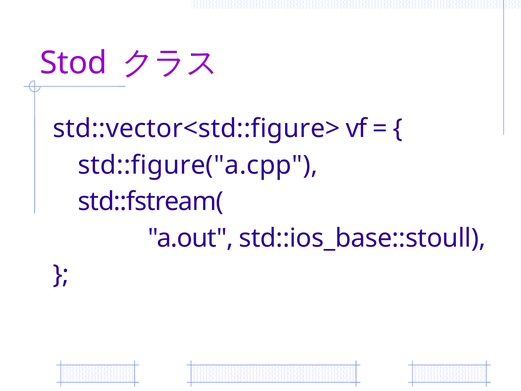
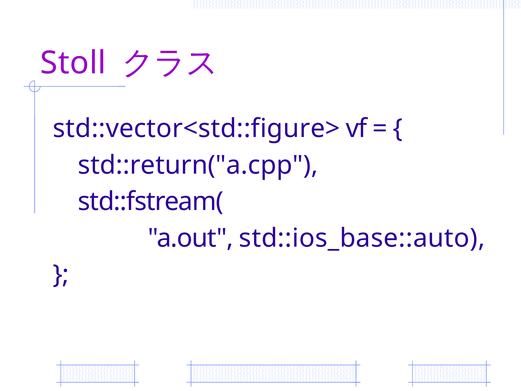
Stod: Stod -> Stoll
std::figure("a.cpp: std::figure("a.cpp -> std::return("a.cpp
std::ios_base::stoull: std::ios_base::stoull -> std::ios_base::auto
